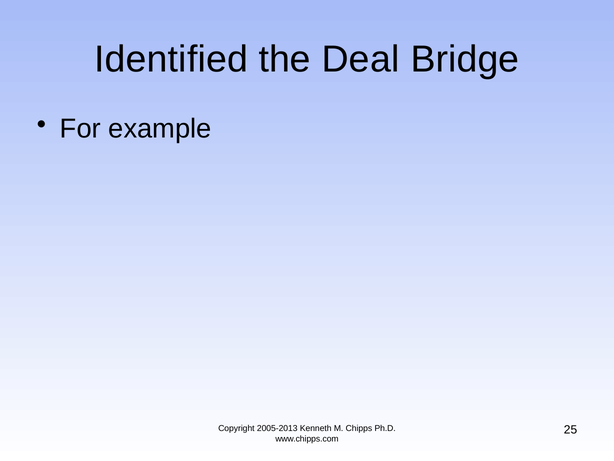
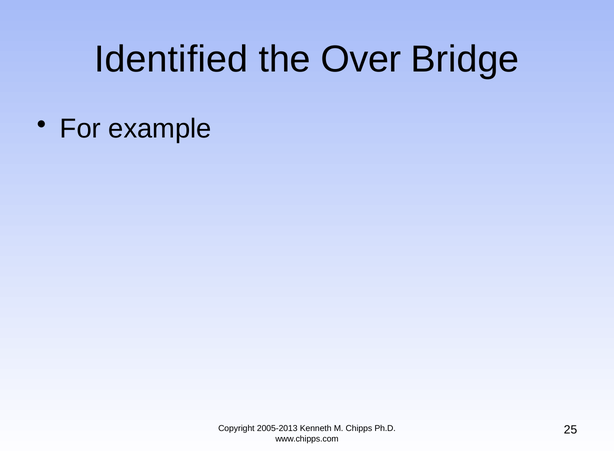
Deal: Deal -> Over
